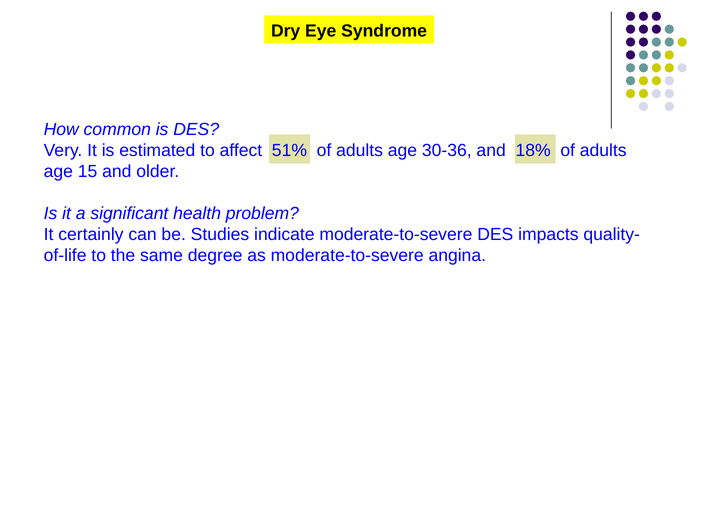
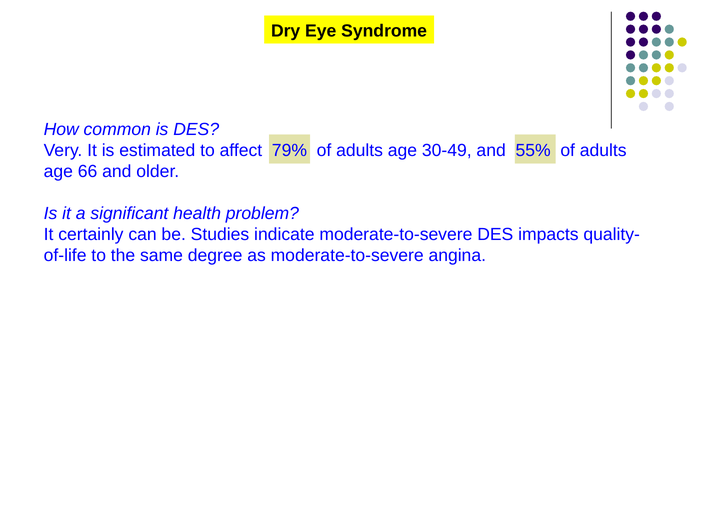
51%: 51% -> 79%
30-36: 30-36 -> 30-49
18%: 18% -> 55%
15: 15 -> 66
